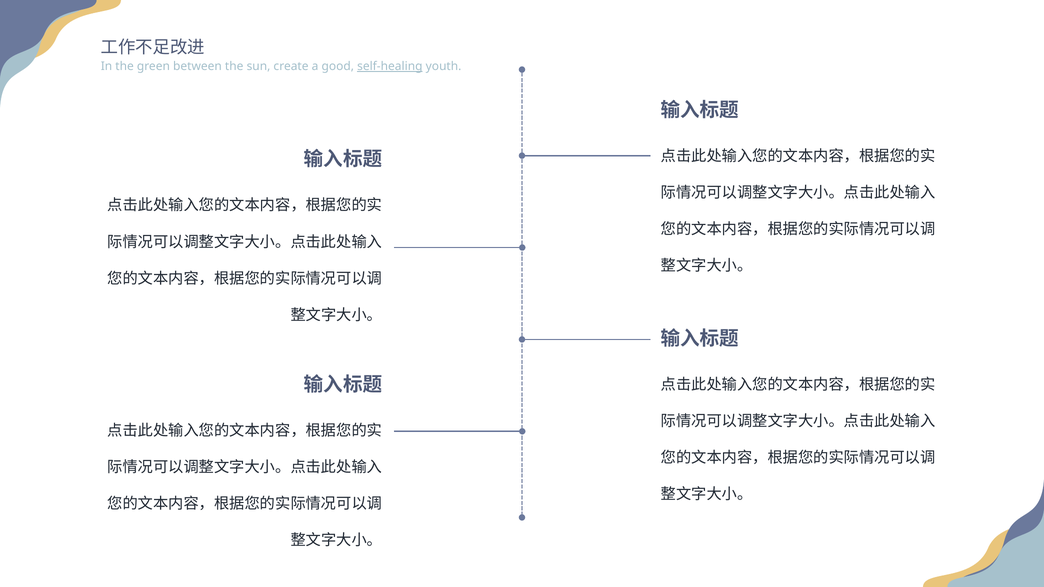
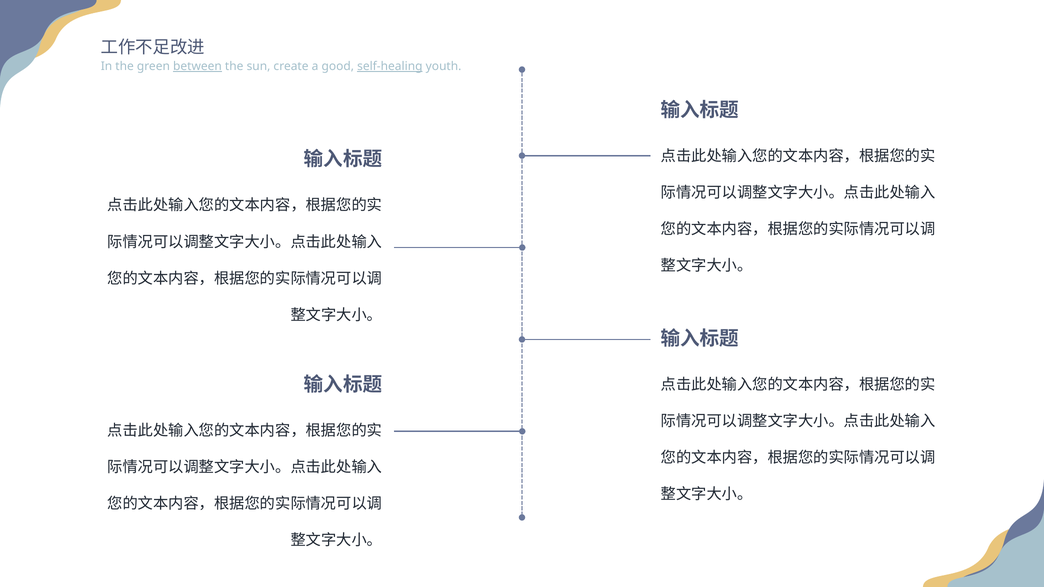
between underline: none -> present
